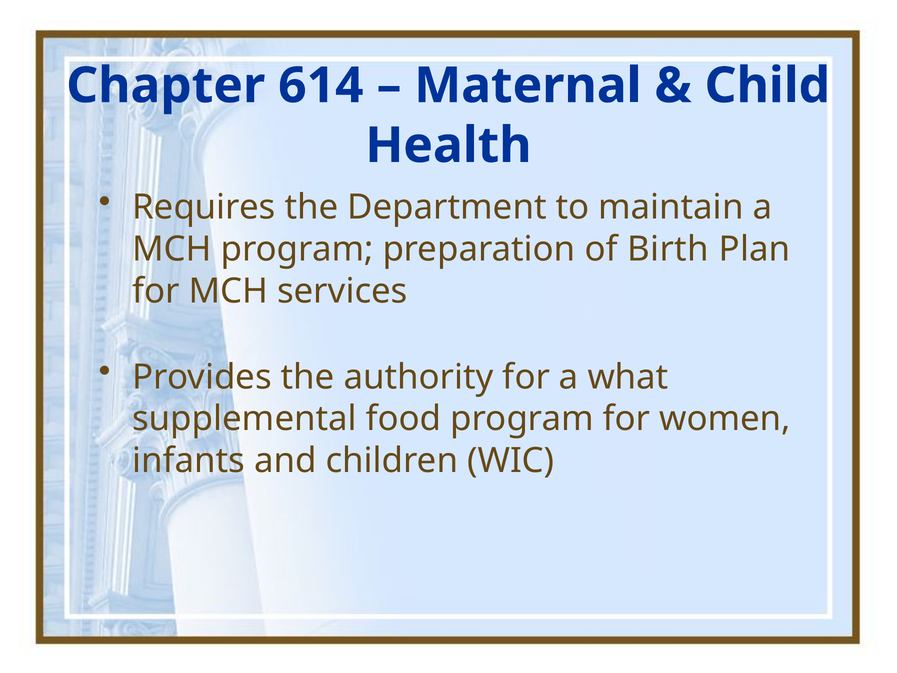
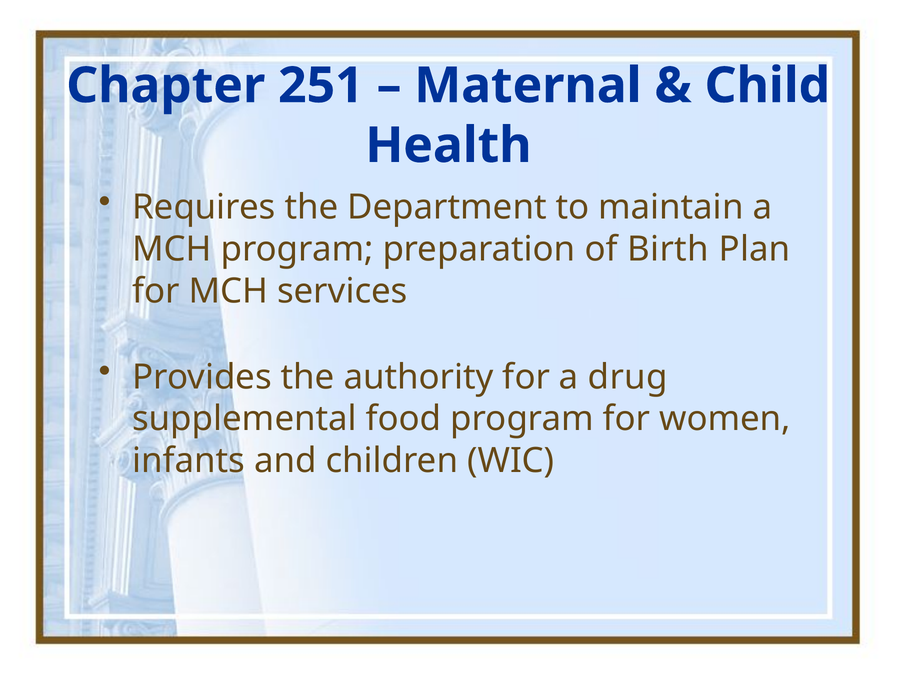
614: 614 -> 251
what: what -> drug
